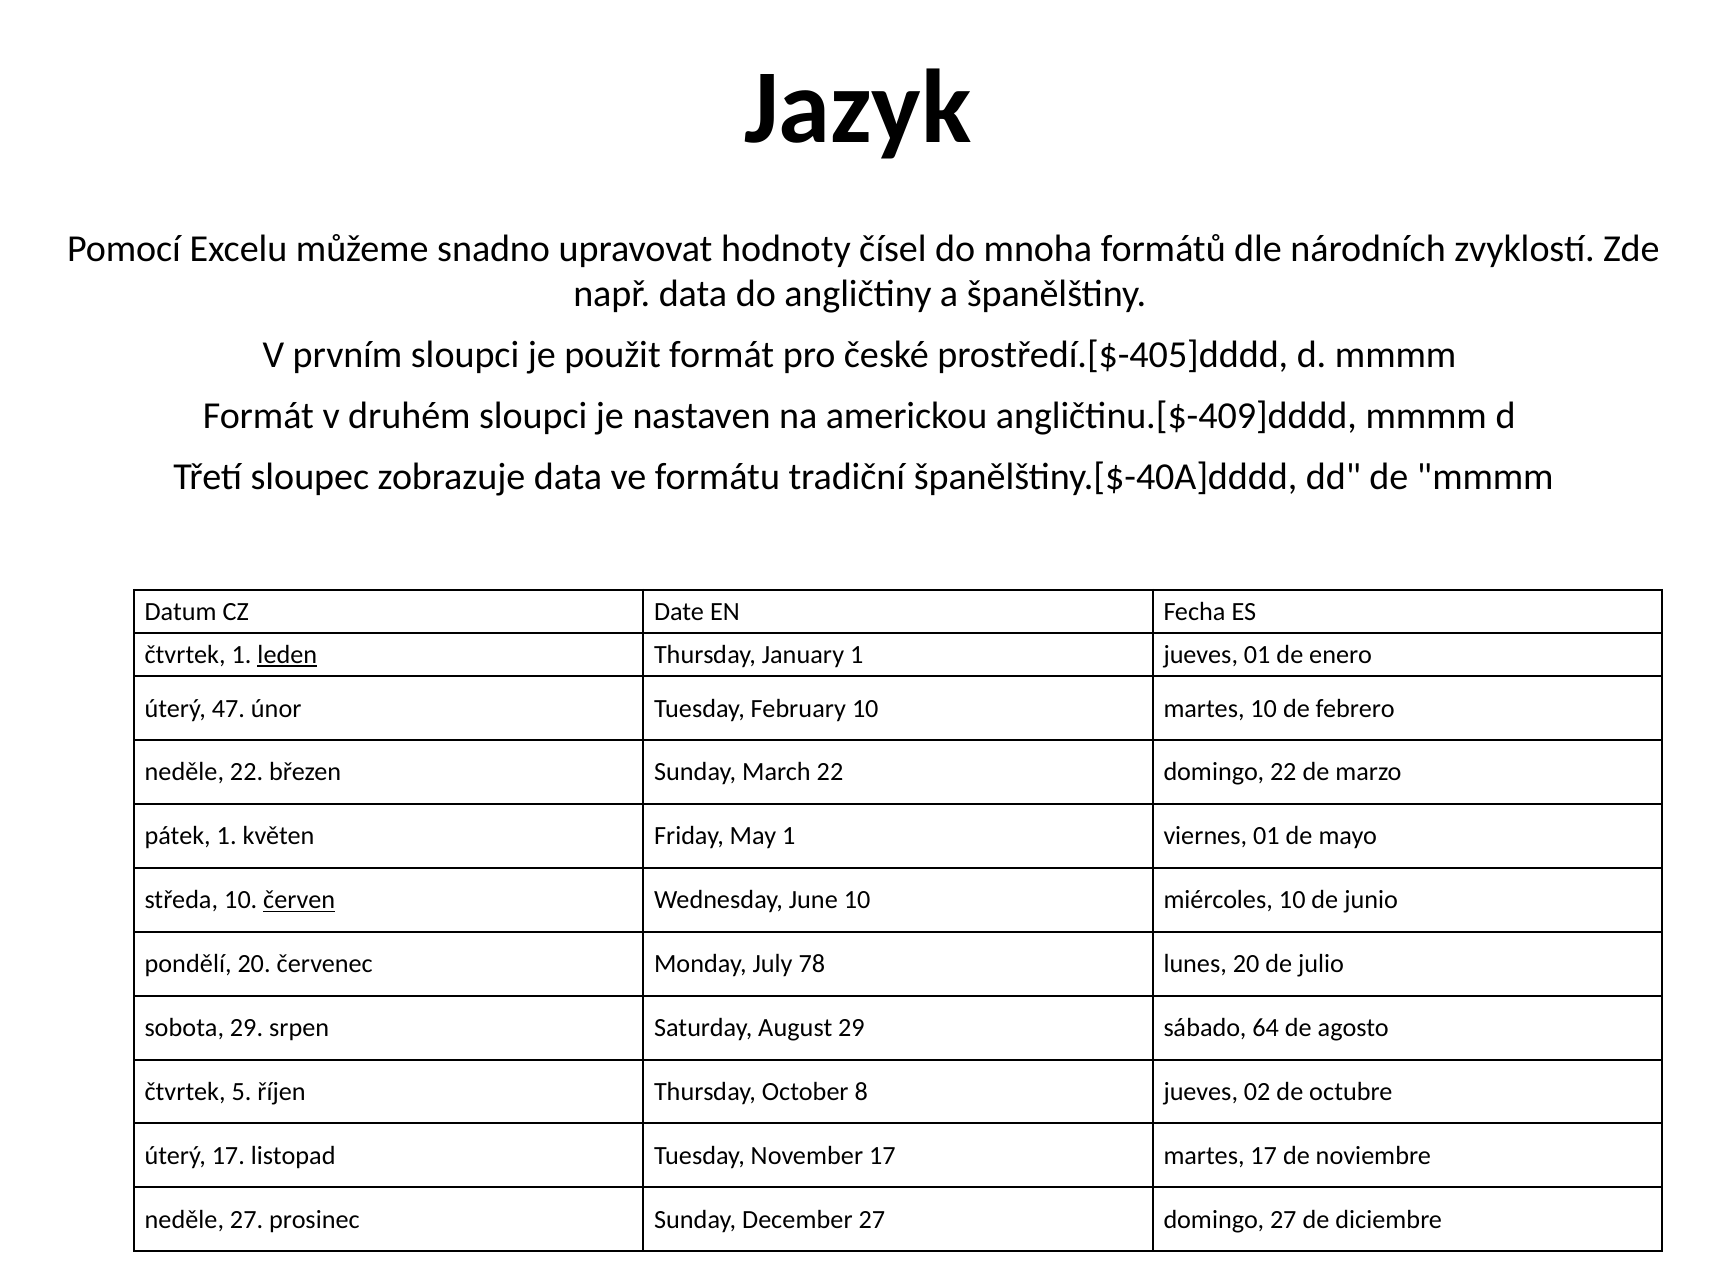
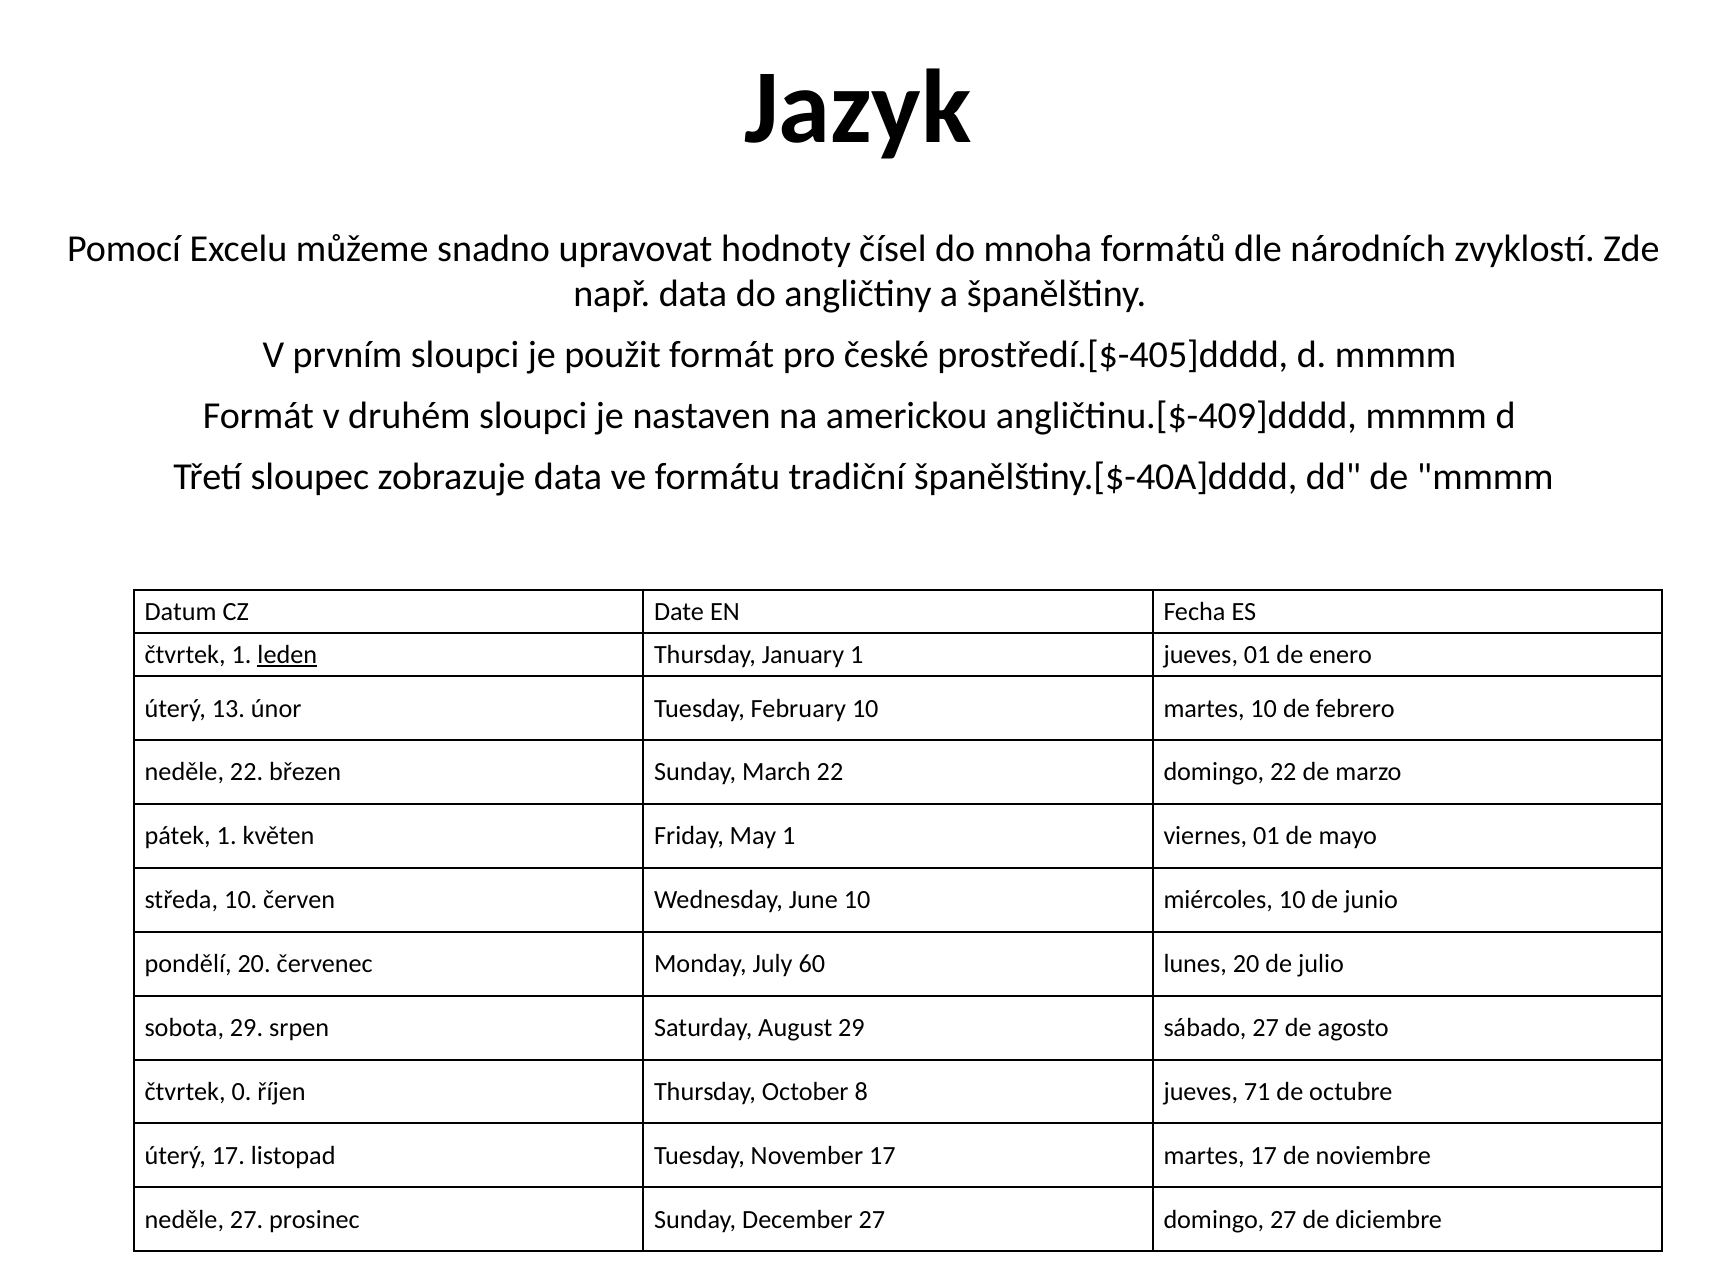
47: 47 -> 13
červen underline: present -> none
78: 78 -> 60
sábado 64: 64 -> 27
5: 5 -> 0
02: 02 -> 71
